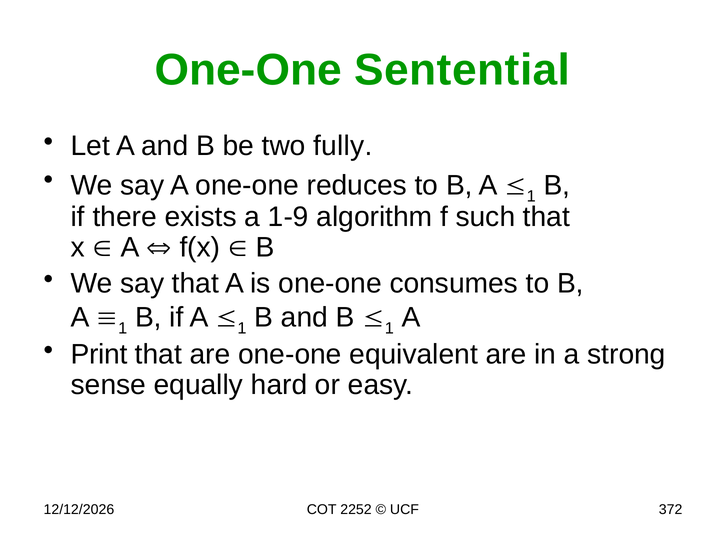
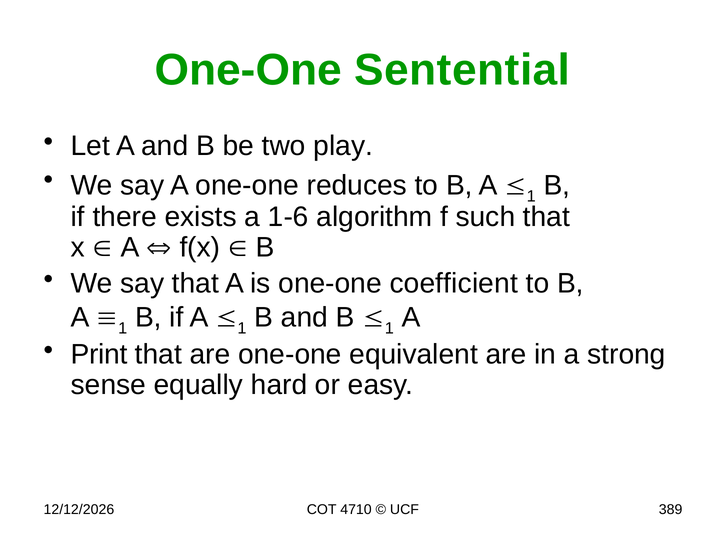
fully: fully -> play
1-9: 1-9 -> 1-6
consumes: consumes -> coefficient
2252: 2252 -> 4710
372: 372 -> 389
